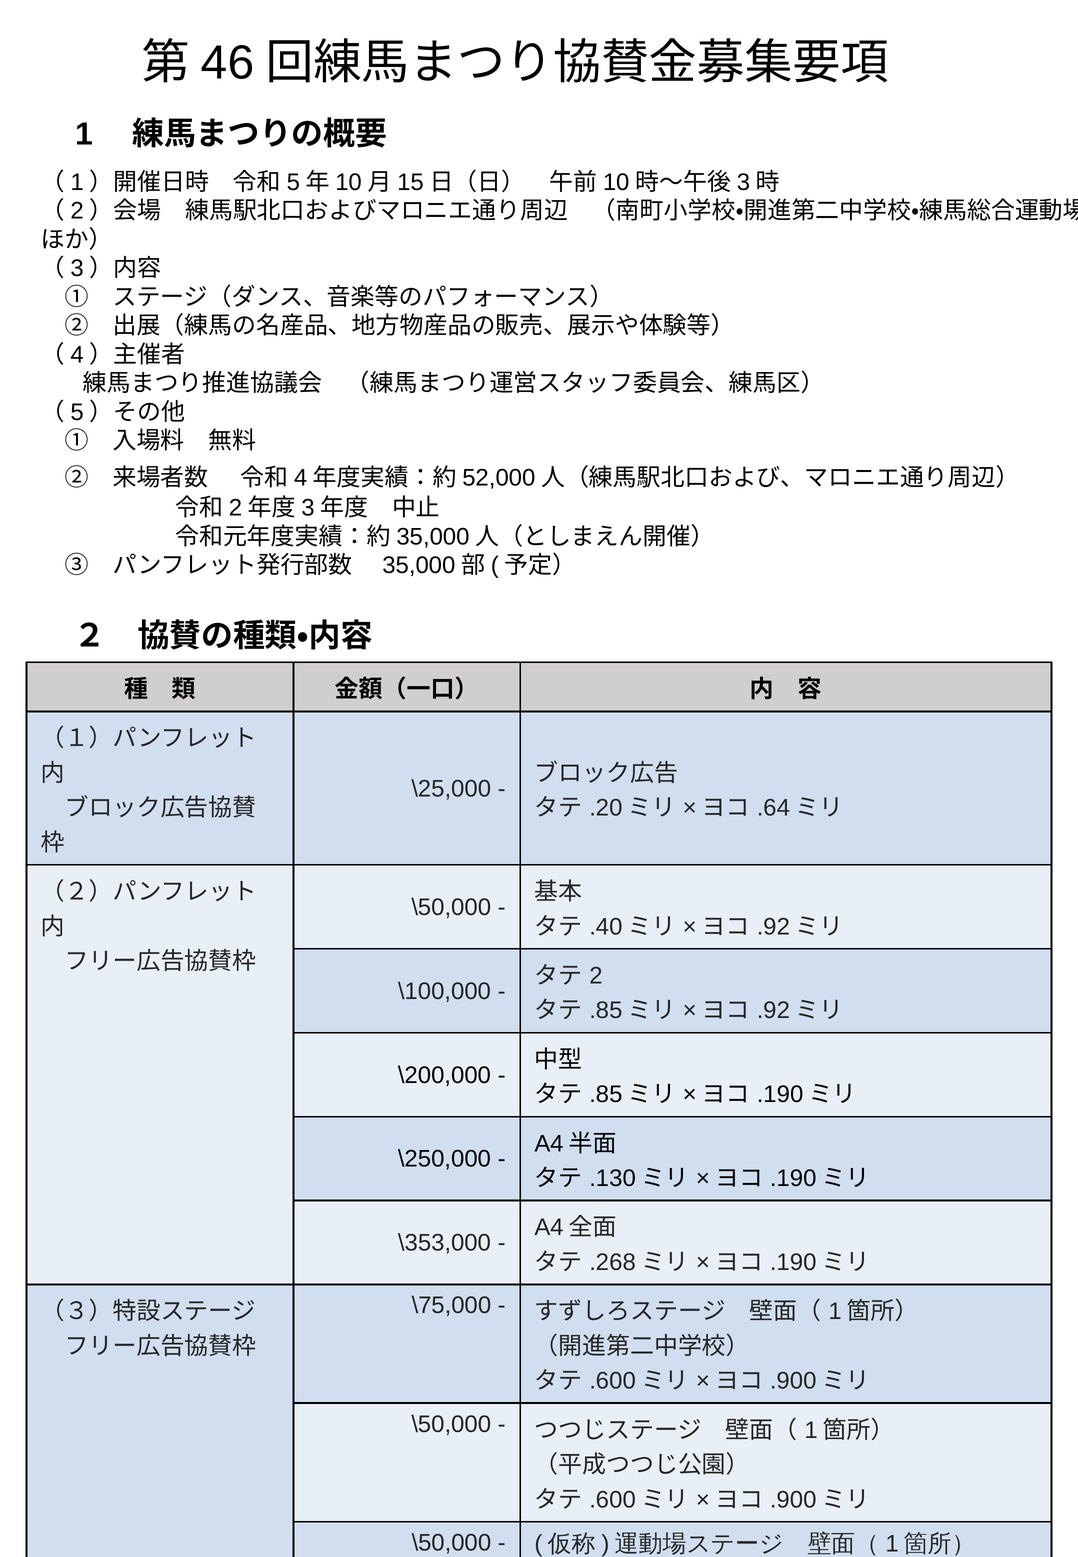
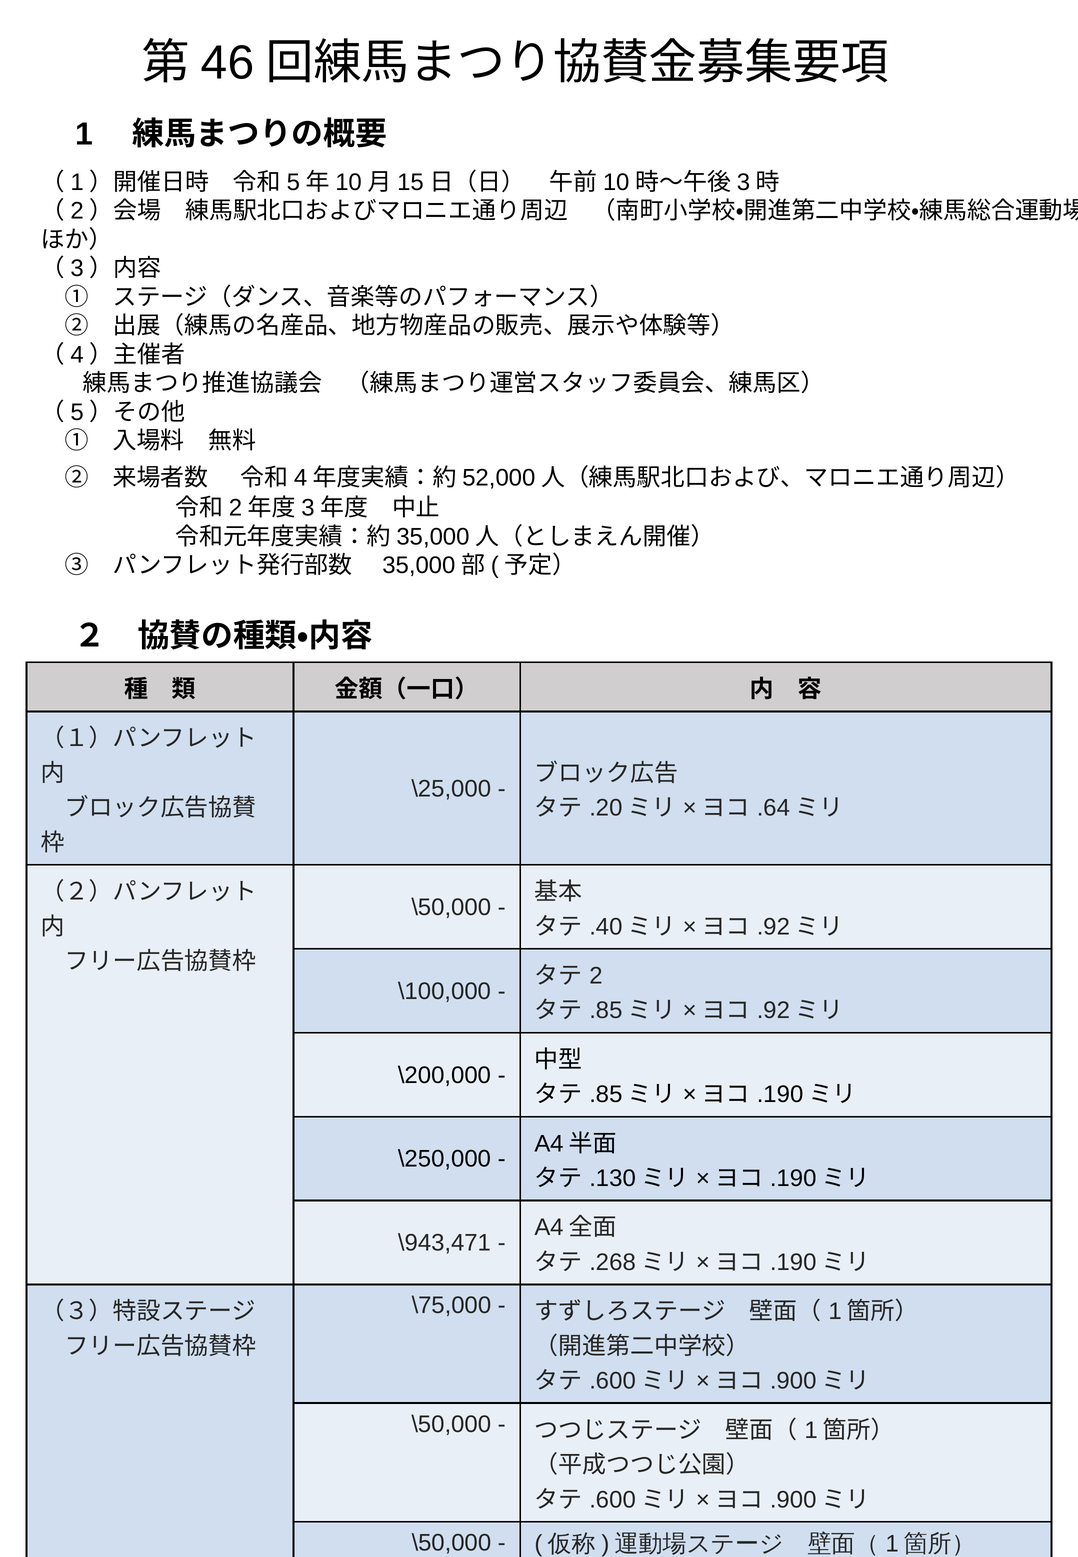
\353,000: \353,000 -> \943,471
